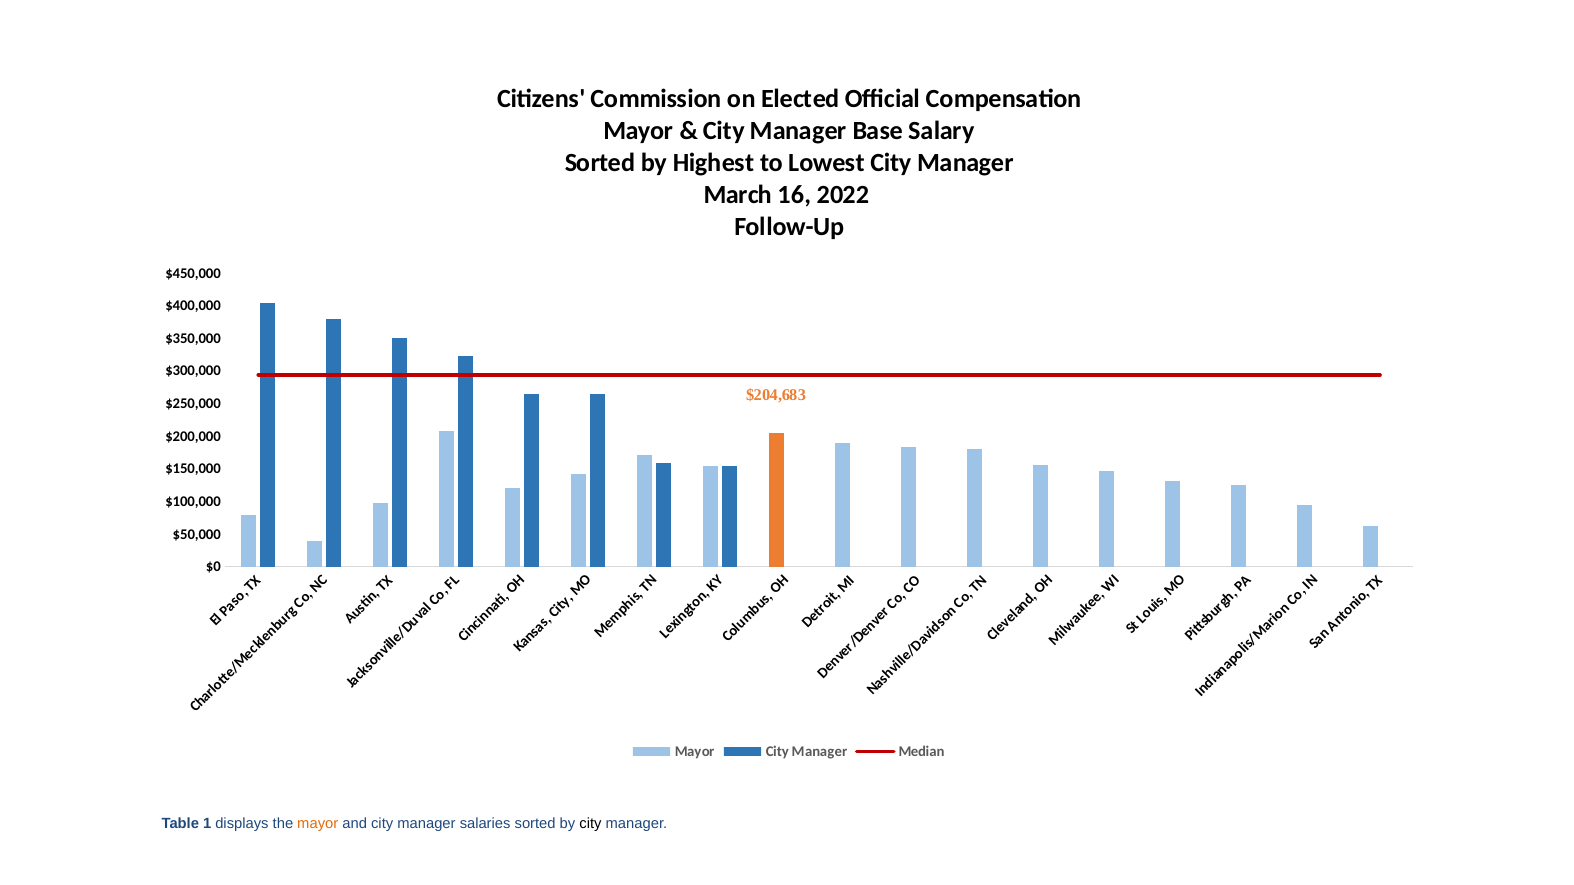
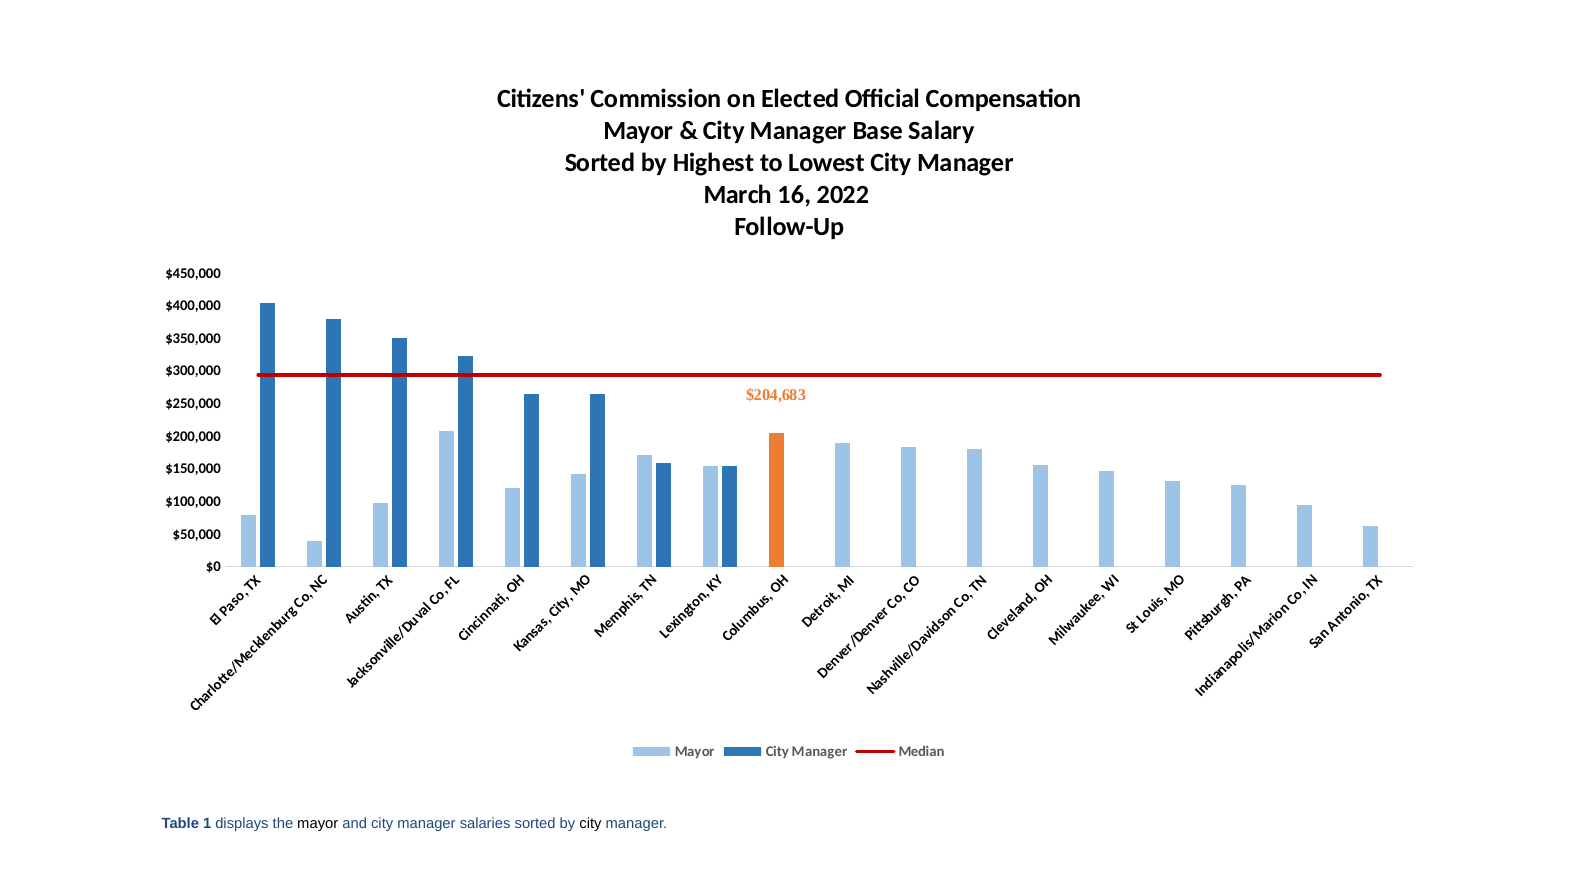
mayor at (318, 824) colour: orange -> black
